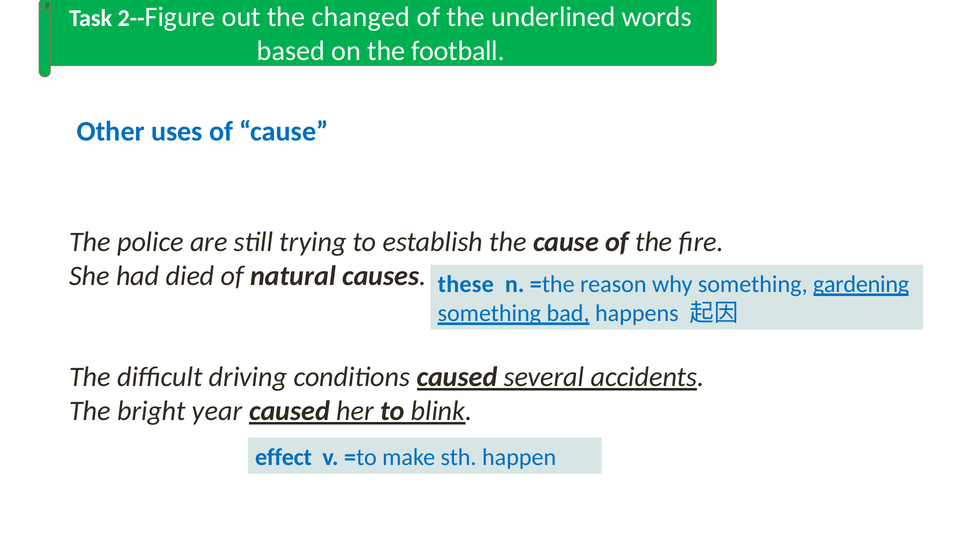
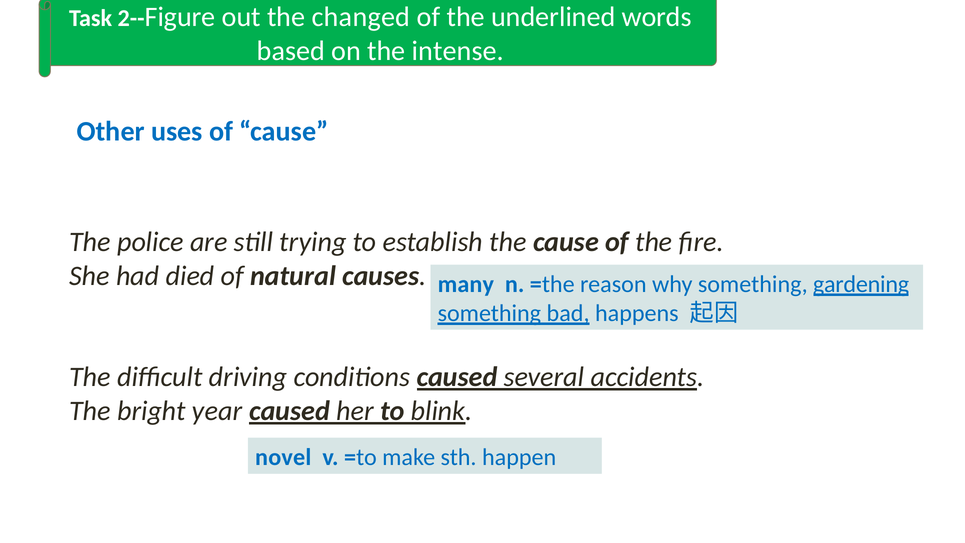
football: football -> intense
these: these -> many
effect: effect -> novel
